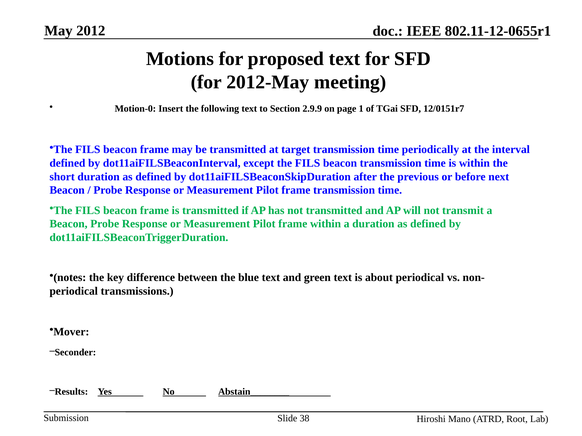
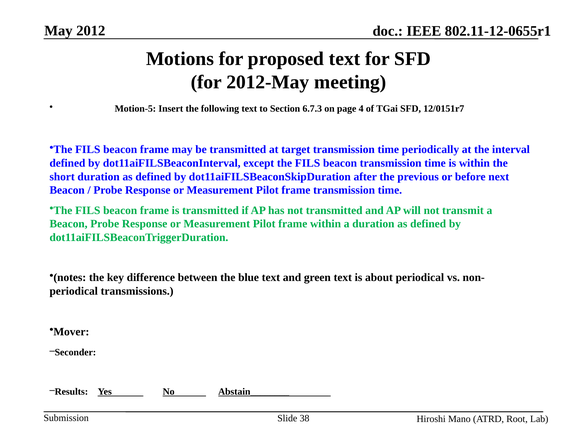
Motion-0: Motion-0 -> Motion-5
2.9.9: 2.9.9 -> 6.7.3
1: 1 -> 4
